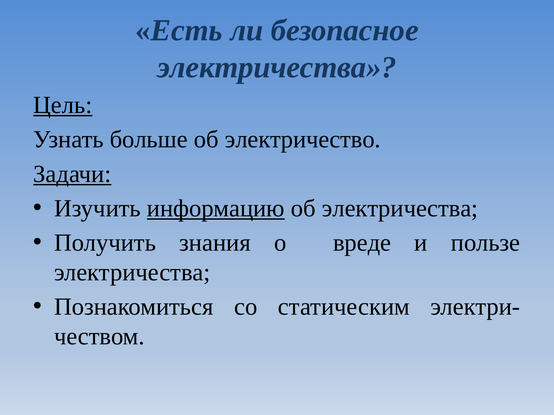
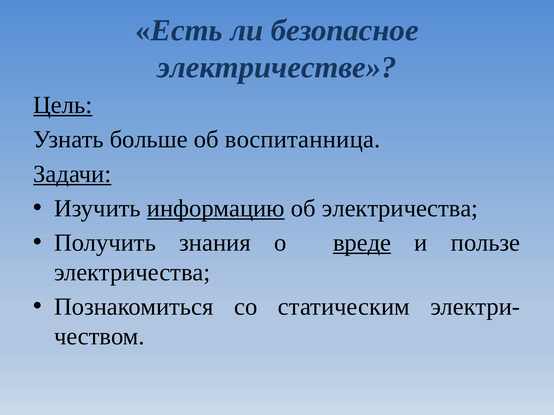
электричества at (277, 67): электричества -> электричестве
электричество: электричество -> воспитанница
вреде underline: none -> present
